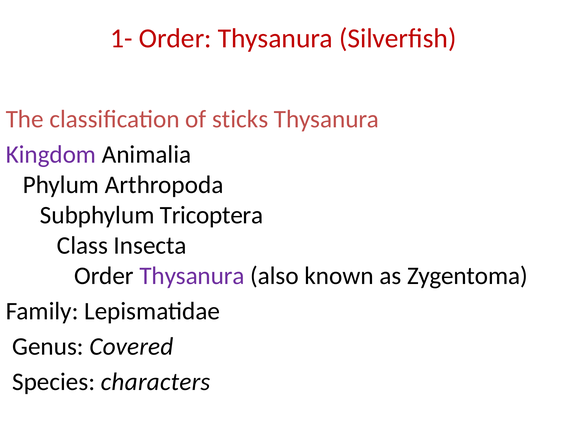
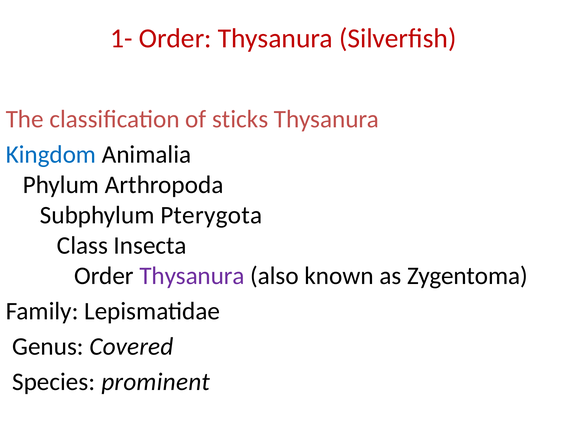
Kingdom colour: purple -> blue
Tricoptera: Tricoptera -> Pterygota
characters: characters -> prominent
